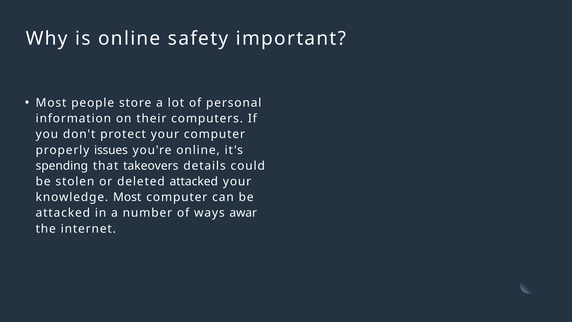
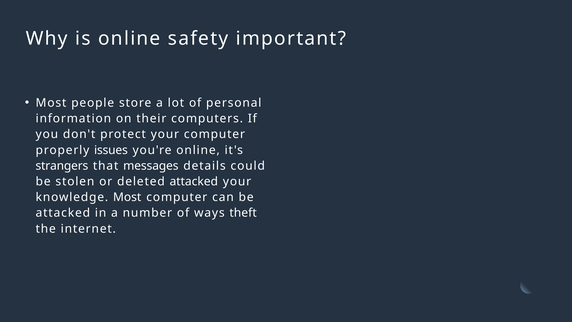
spending: spending -> strangers
takeovers: takeovers -> messages
awar: awar -> theft
